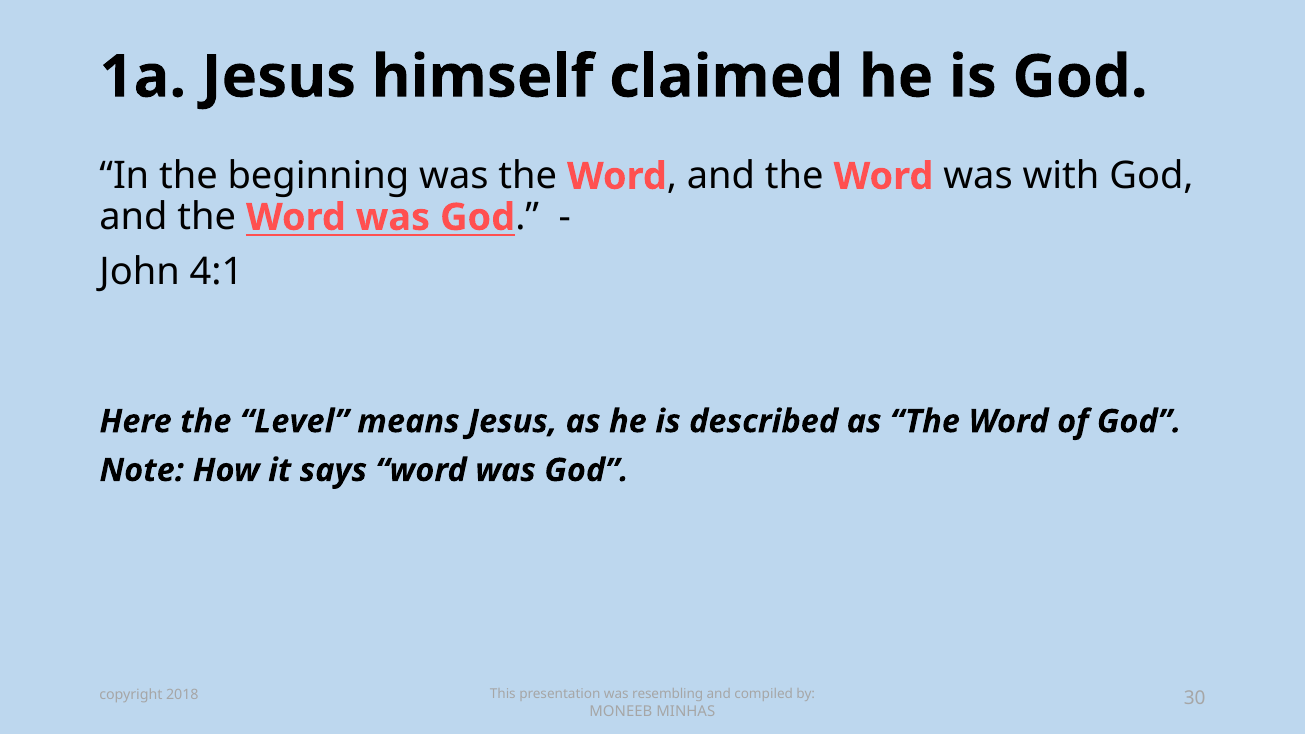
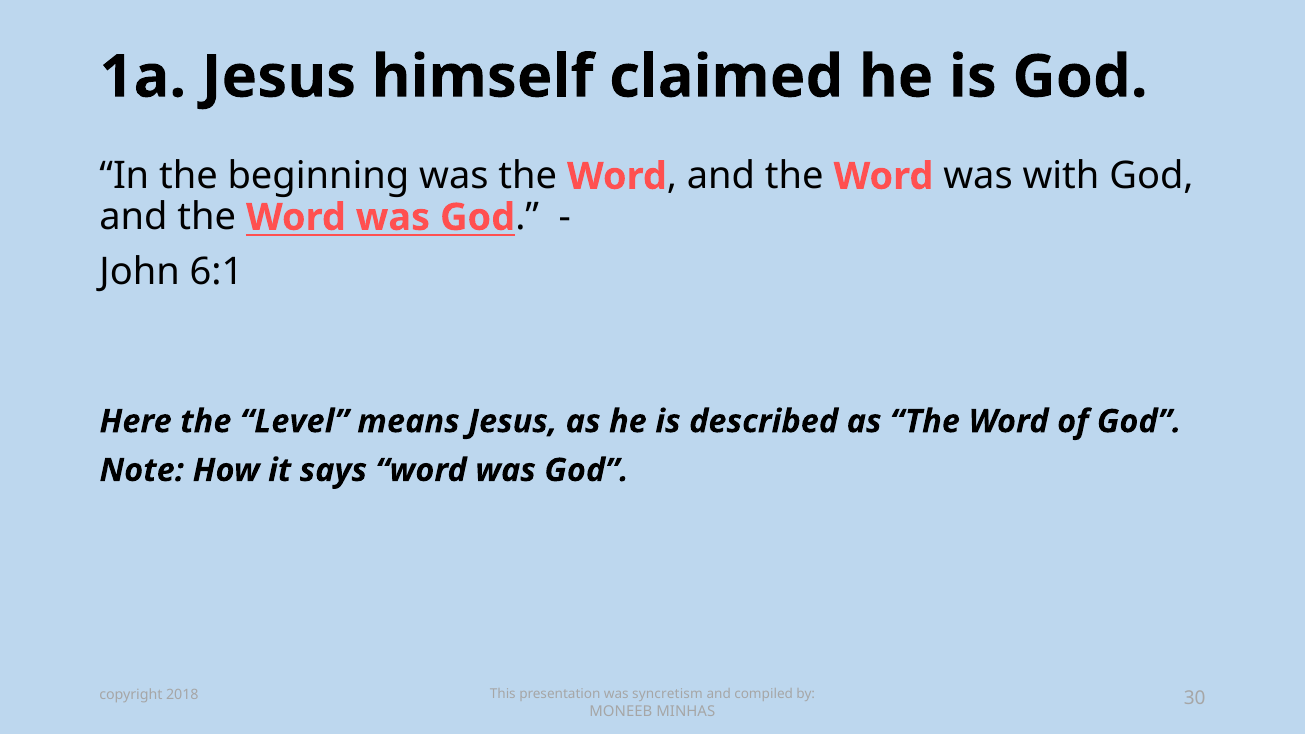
4:1: 4:1 -> 6:1
resembling: resembling -> syncretism
